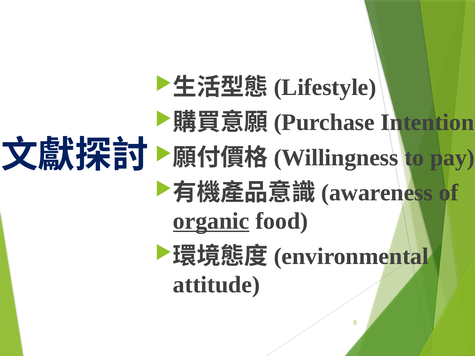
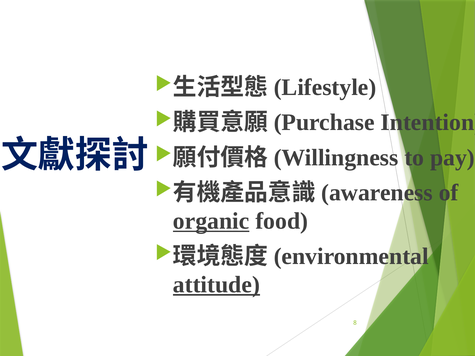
attitude underline: none -> present
